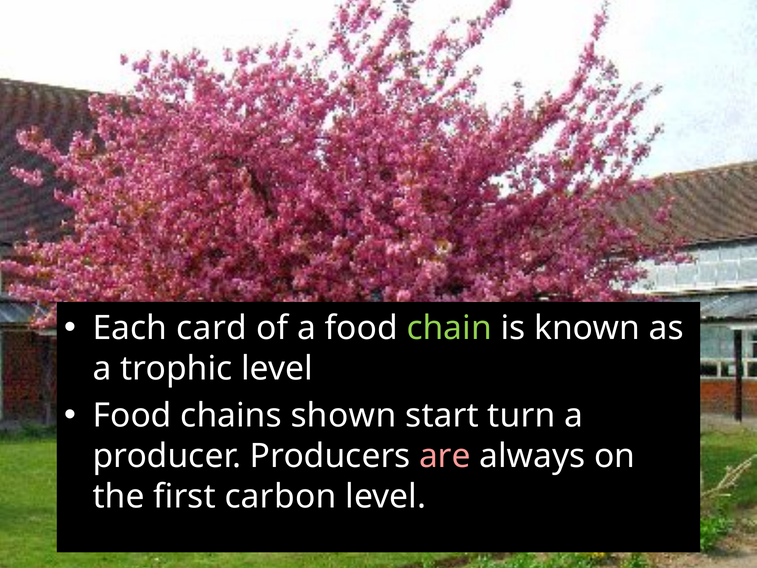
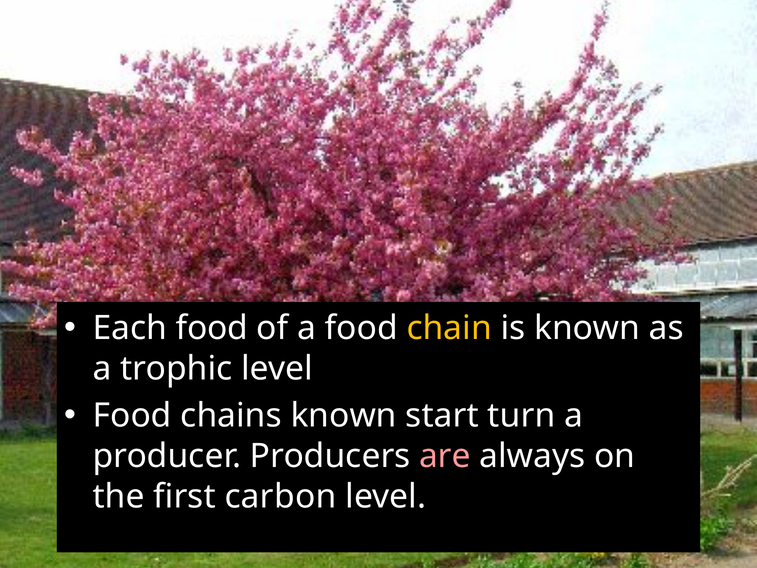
Each card: card -> food
chain colour: light green -> yellow
chains shown: shown -> known
